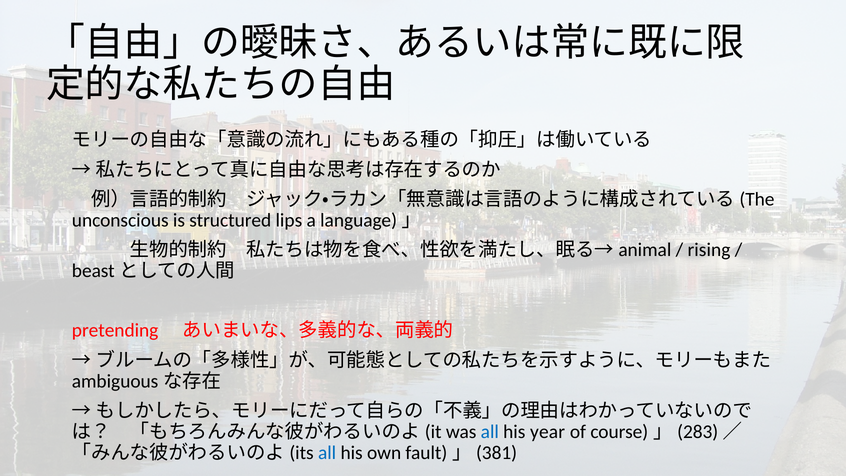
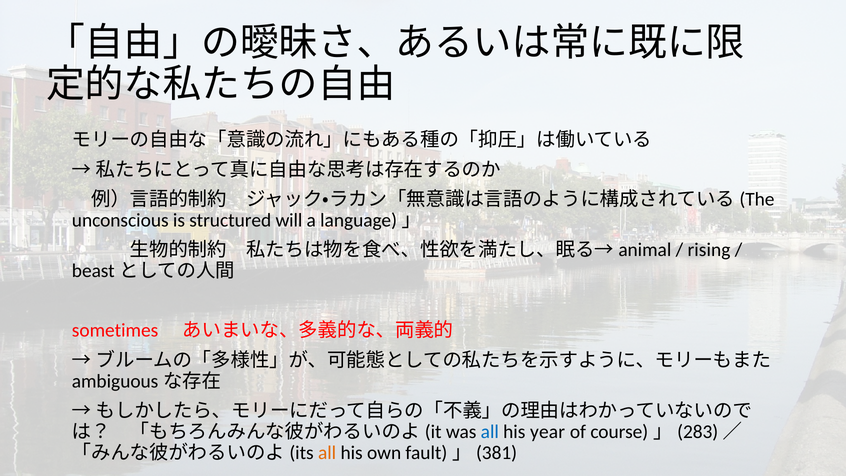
lips: lips -> will
pretending: pretending -> sometimes
all at (327, 453) colour: blue -> orange
